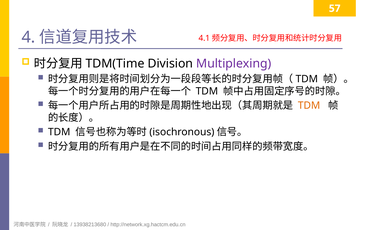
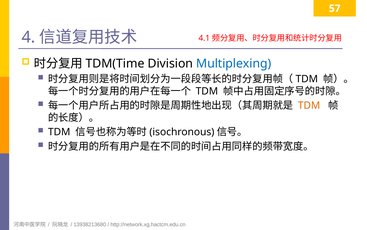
Multiplexing colour: purple -> blue
